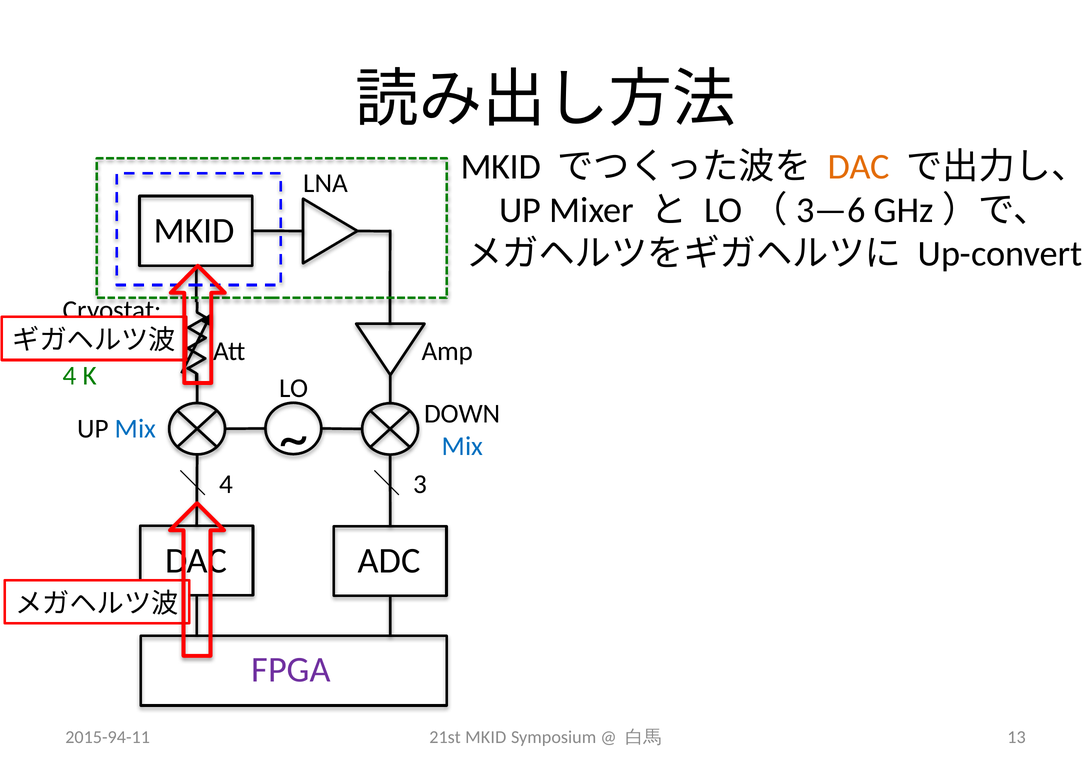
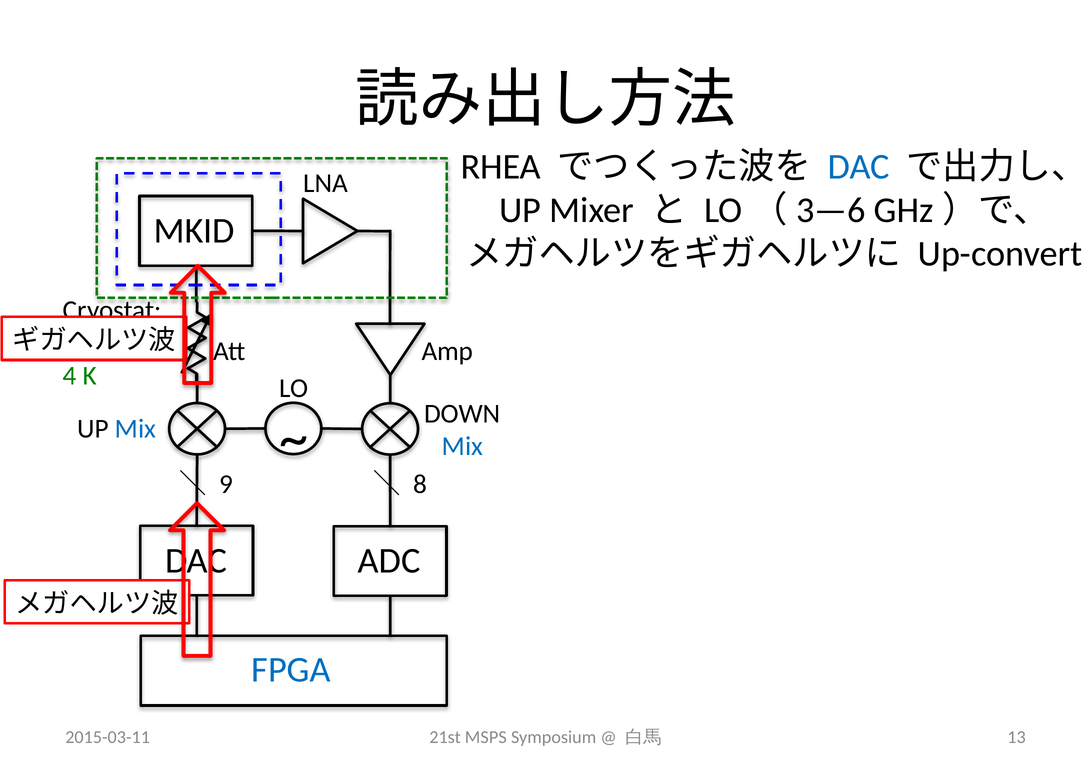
MKID at (501, 167): MKID -> RHEA
DAC at (859, 167) colour: orange -> blue
4 at (226, 484): 4 -> 9
3: 3 -> 8
FPGA colour: purple -> blue
2015-94-11: 2015-94-11 -> 2015-03-11
21st MKID: MKID -> MSPS
